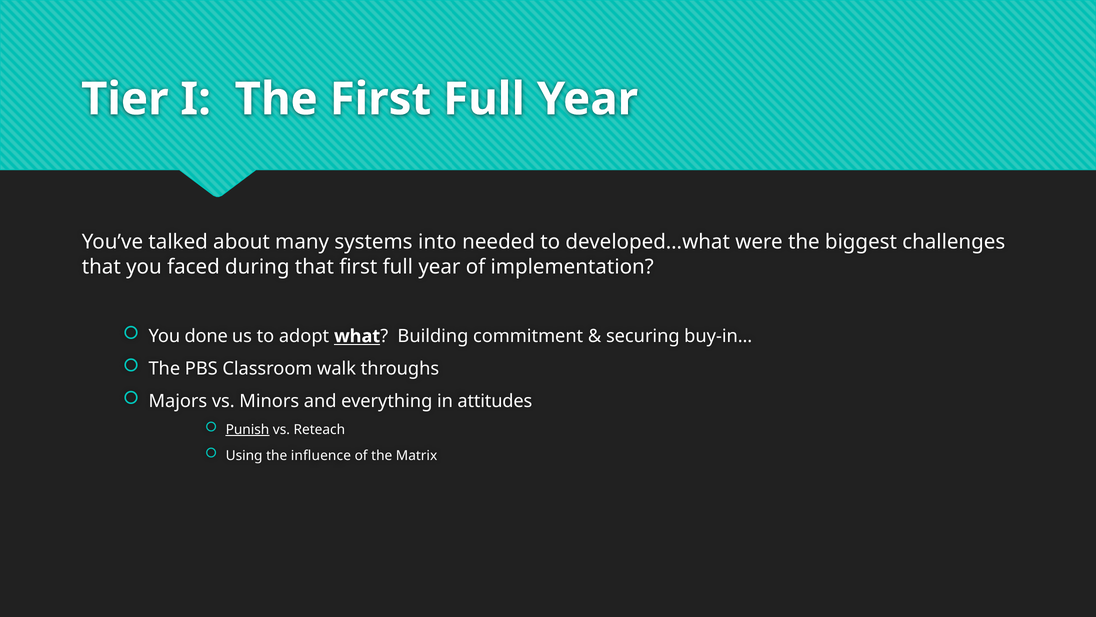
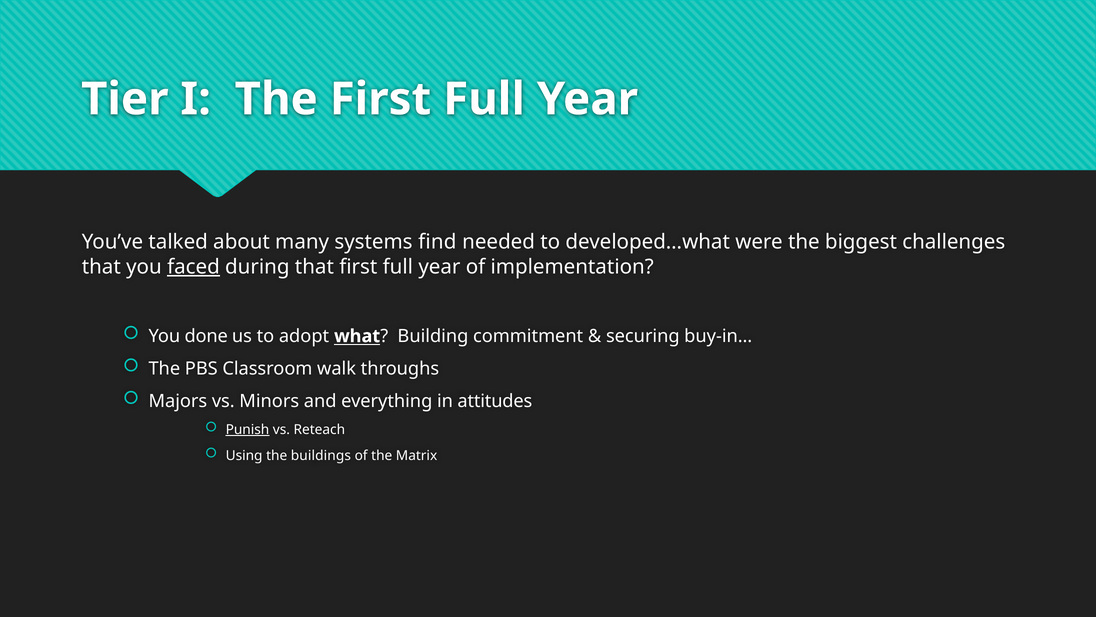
into: into -> find
faced underline: none -> present
influence: influence -> buildings
